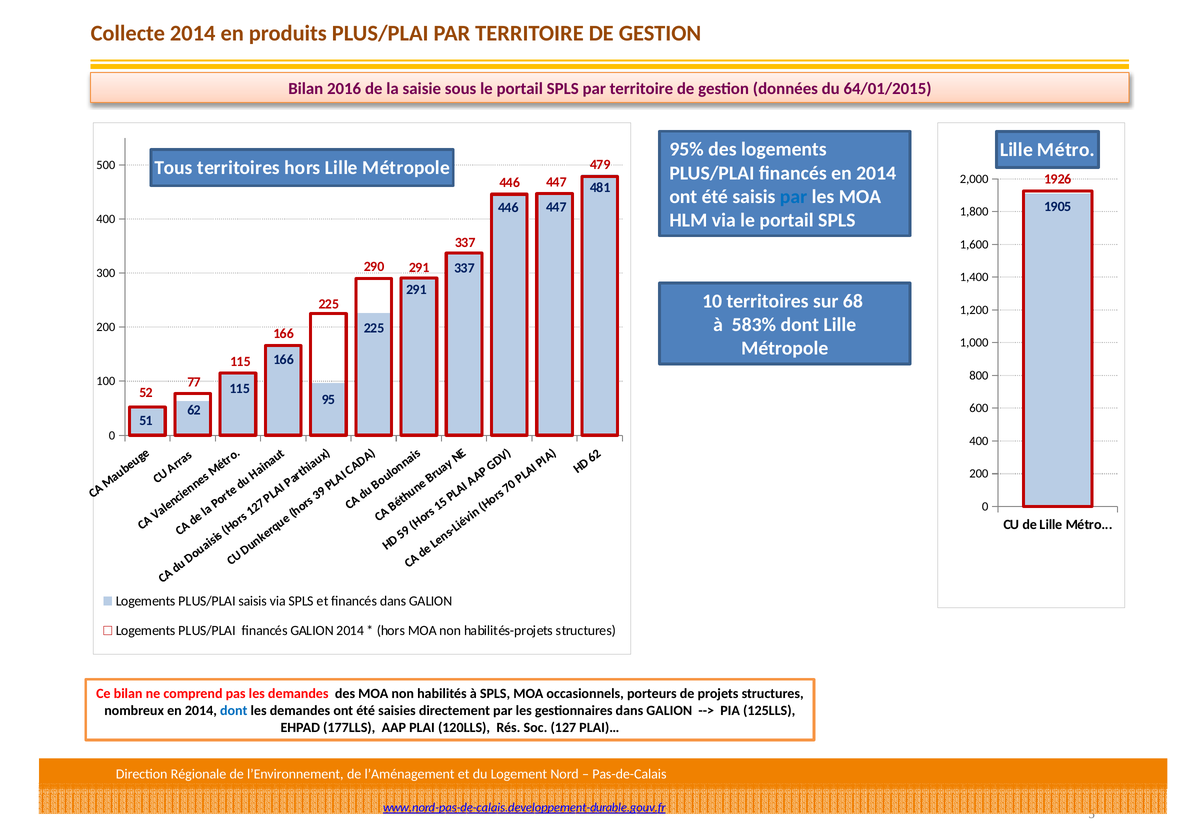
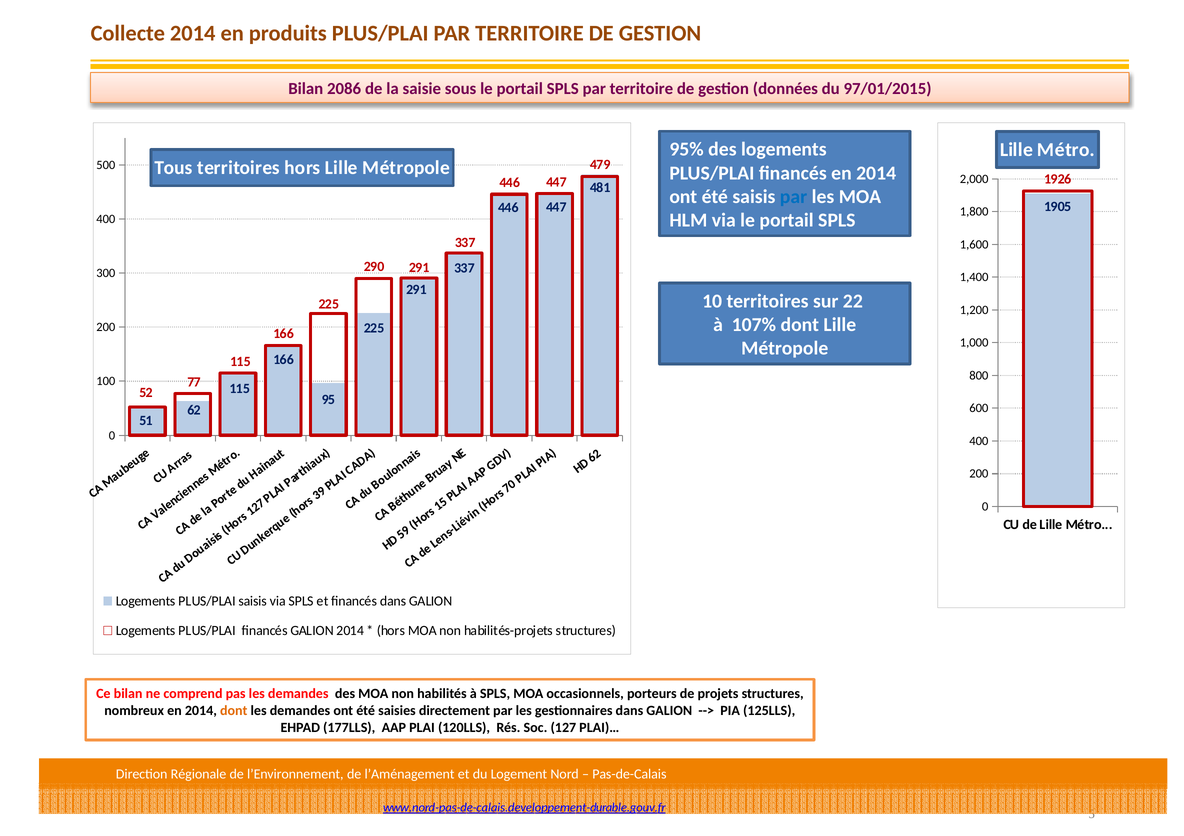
2016: 2016 -> 2086
64/01/2015: 64/01/2015 -> 97/01/2015
68: 68 -> 22
583%: 583% -> 107%
dont at (234, 711) colour: blue -> orange
